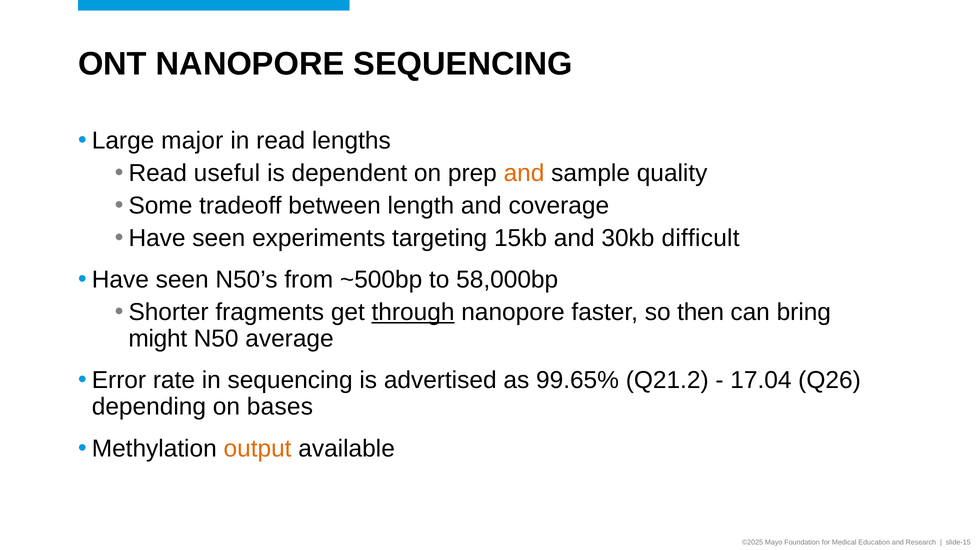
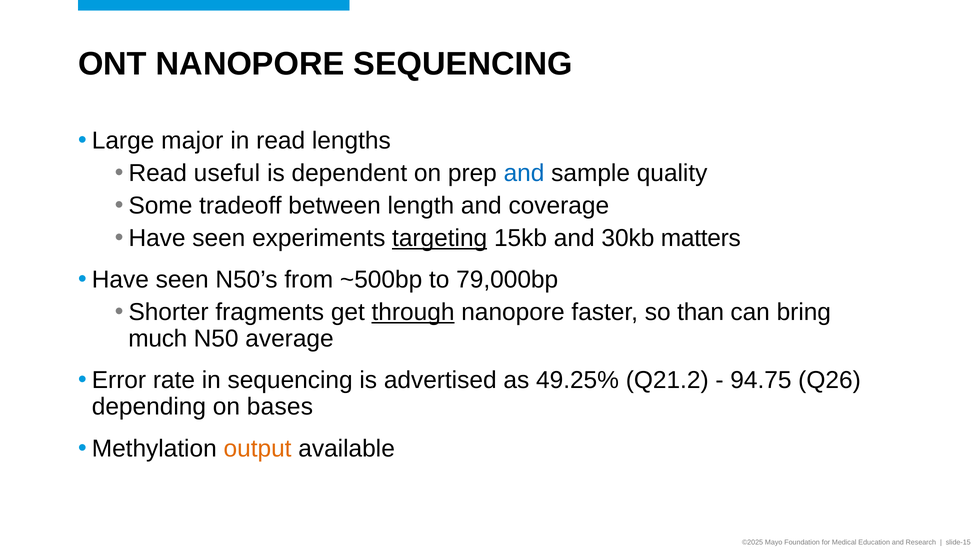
and at (524, 173) colour: orange -> blue
targeting underline: none -> present
difficult: difficult -> matters
58,000bp: 58,000bp -> 79,000bp
then: then -> than
might: might -> much
99.65%: 99.65% -> 49.25%
17.04: 17.04 -> 94.75
